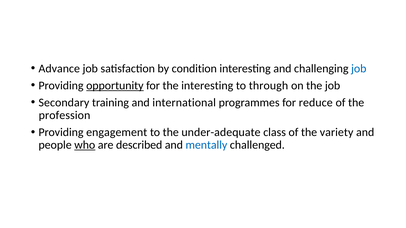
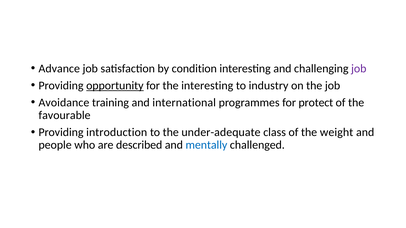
job at (359, 69) colour: blue -> purple
through: through -> industry
Secondary: Secondary -> Avoidance
reduce: reduce -> protect
profession: profession -> favourable
engagement: engagement -> introduction
variety: variety -> weight
who underline: present -> none
